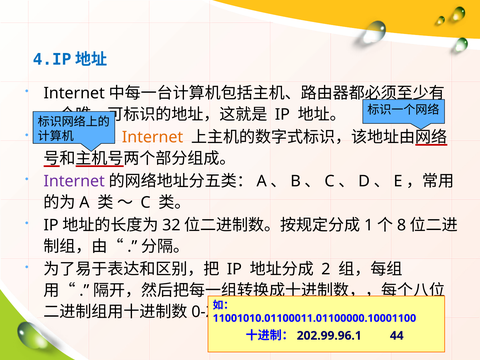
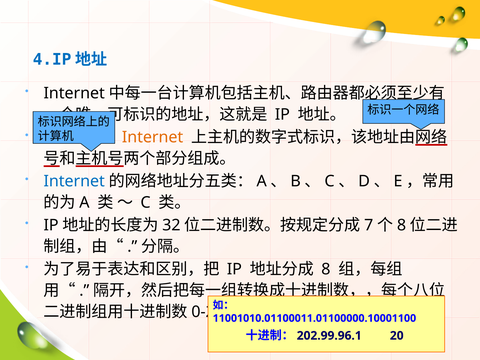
Internet at (74, 181) colour: purple -> blue
1: 1 -> 7
2 at (326, 269): 2 -> 8
44: 44 -> 20
